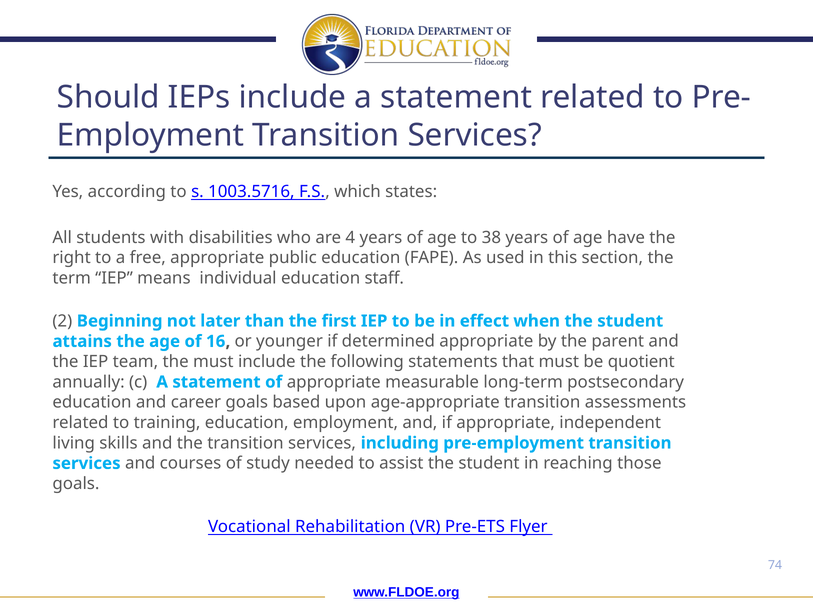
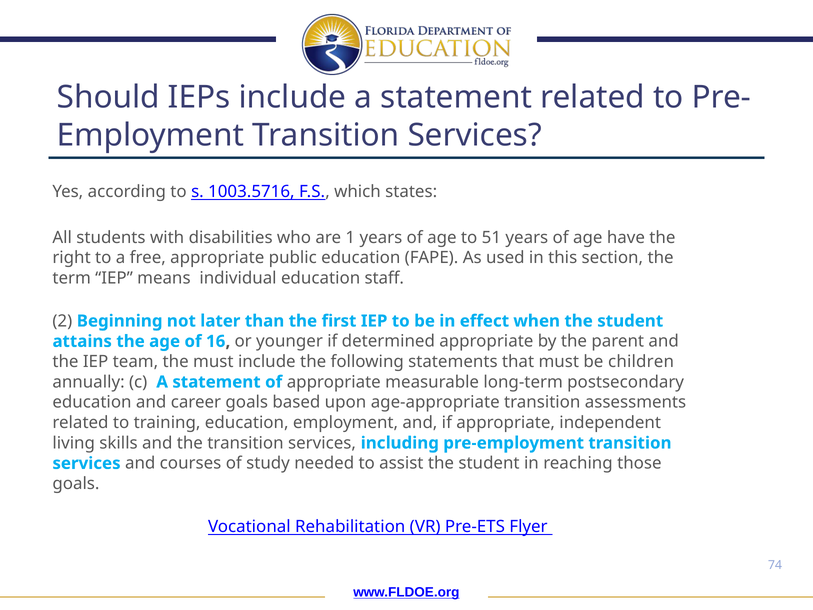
4: 4 -> 1
38: 38 -> 51
quotient: quotient -> children
